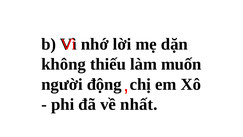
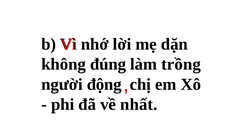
thiếu: thiếu -> đúng
muốn: muốn -> trồng
